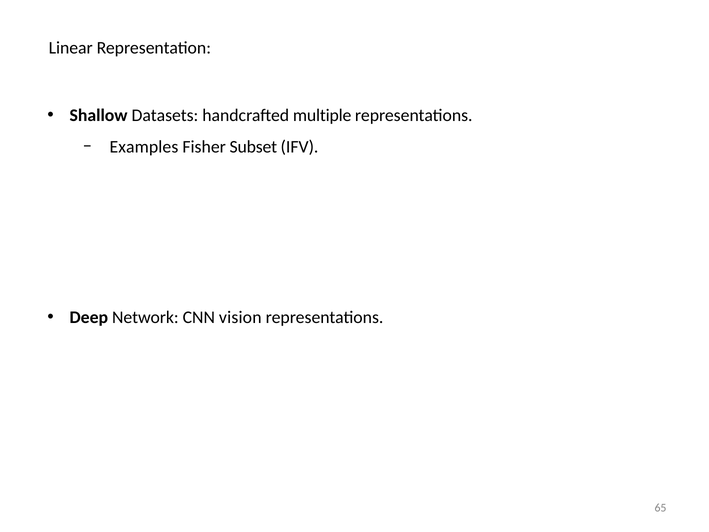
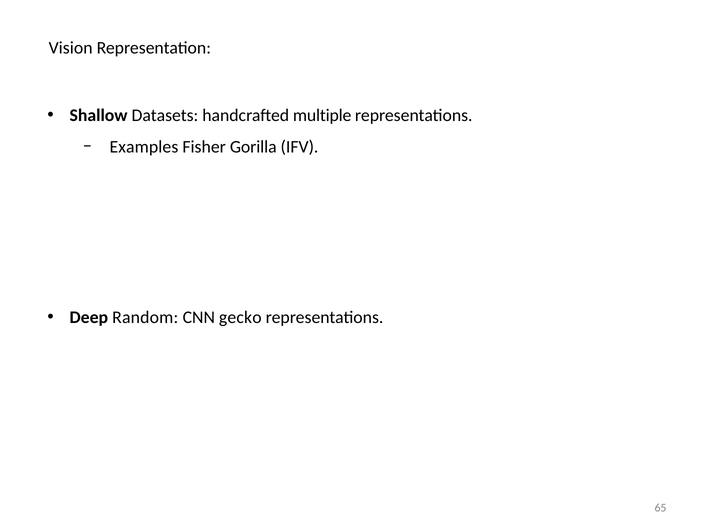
Linear: Linear -> Vision
Subset: Subset -> Gorilla
Network: Network -> Random
vision: vision -> gecko
